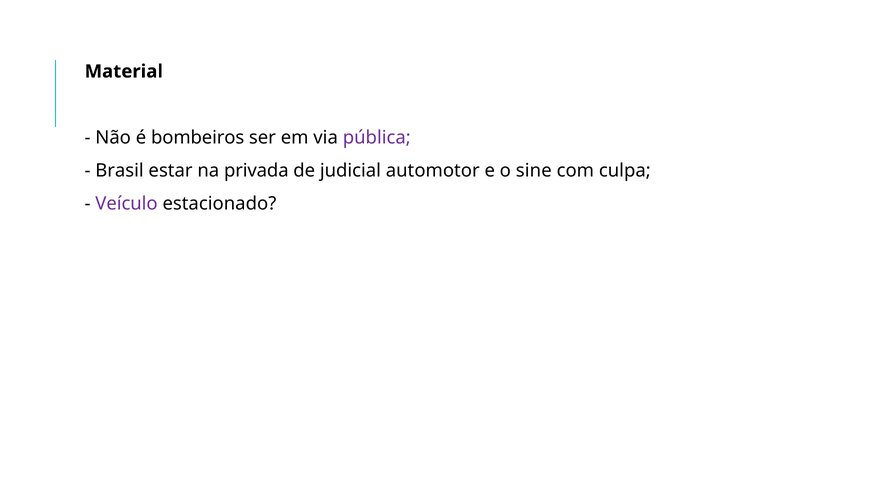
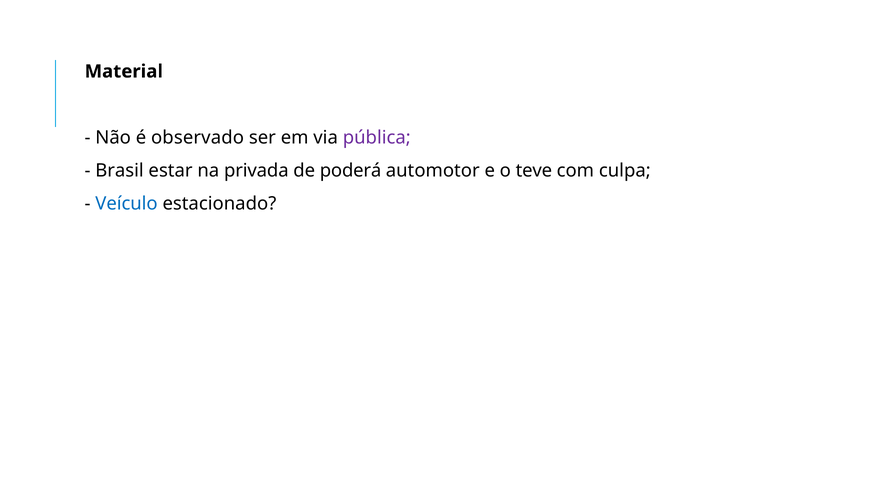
bombeiros: bombeiros -> observado
judicial: judicial -> poderá
sine: sine -> teve
Veículo colour: purple -> blue
